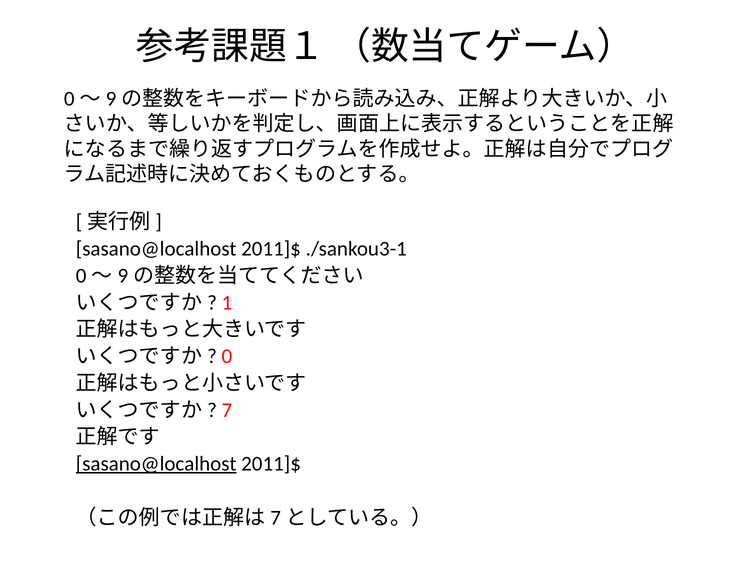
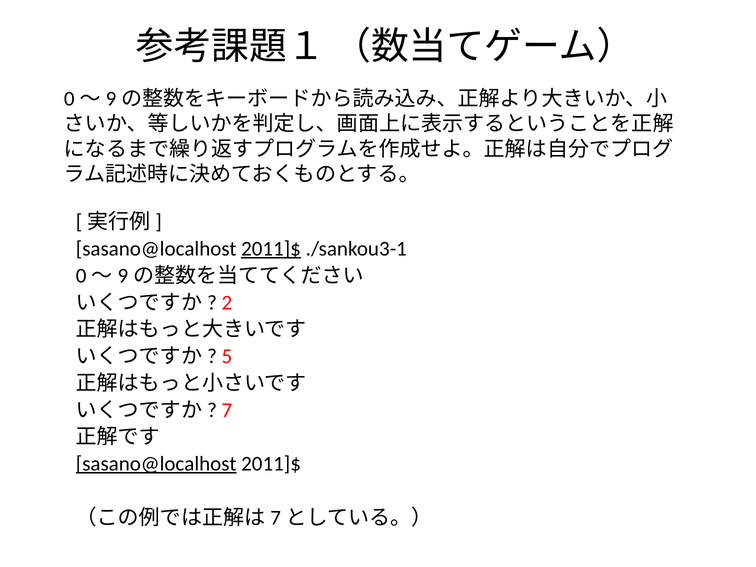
2011]$ at (271, 249) underline: none -> present
1: 1 -> 2
0: 0 -> 5
